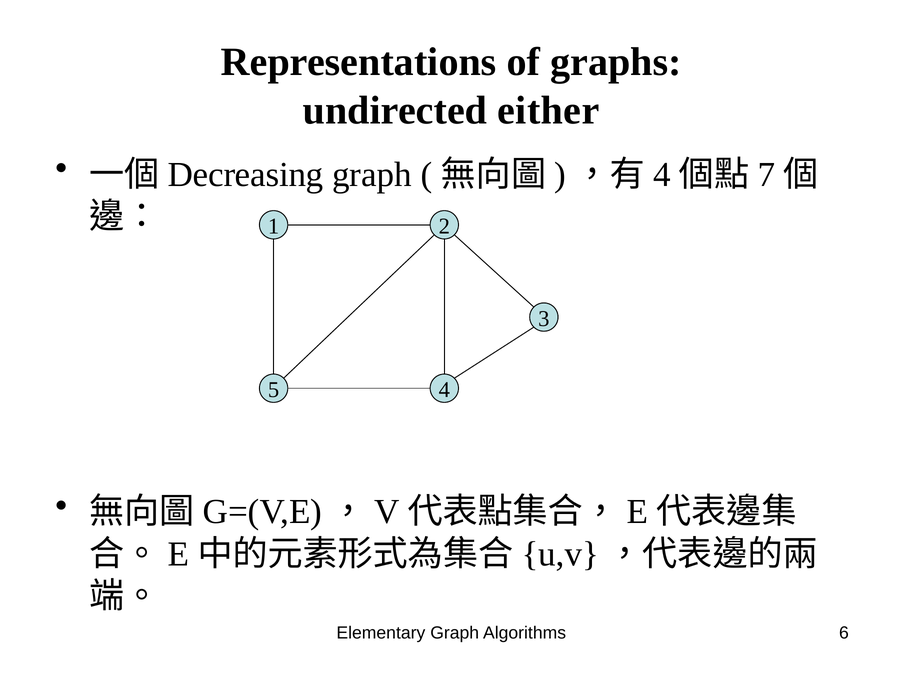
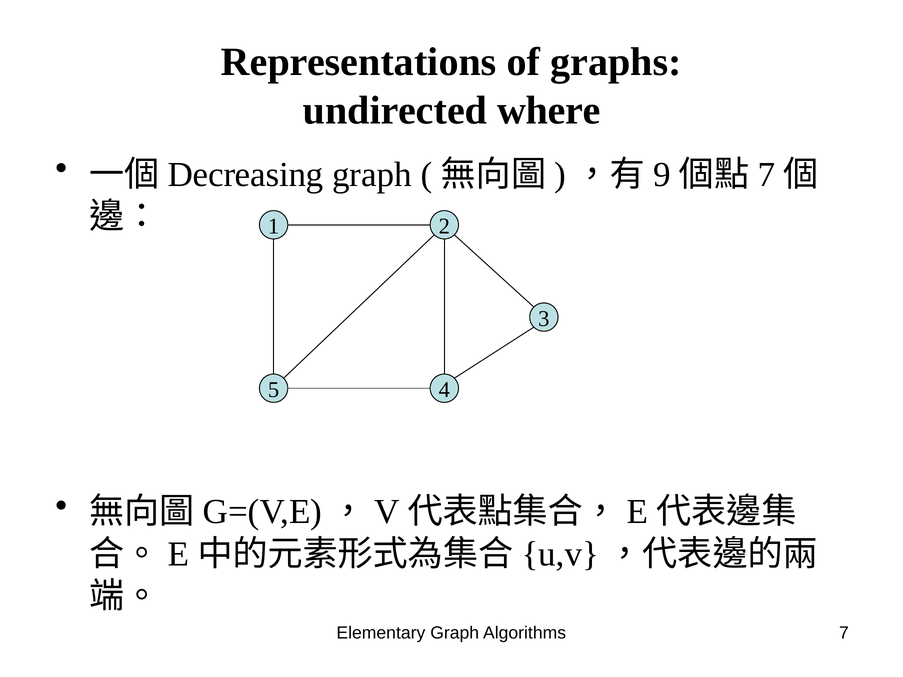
either: either -> where
4 at (662, 175): 4 -> 9
Algorithms 6: 6 -> 7
